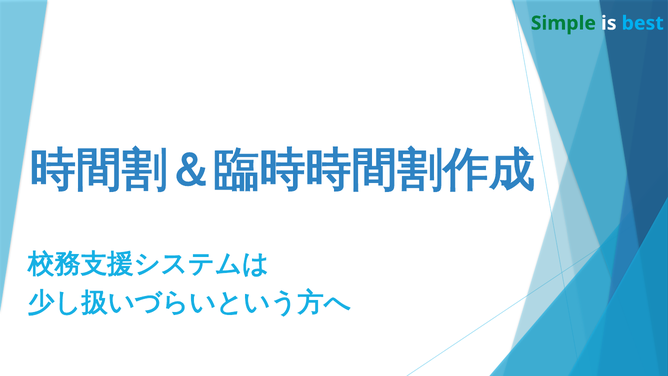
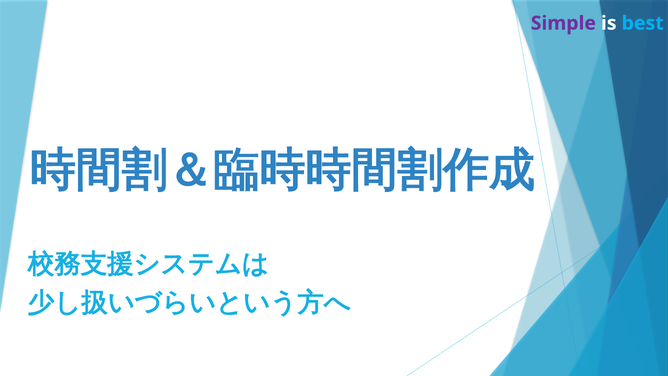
Simple colour: green -> purple
